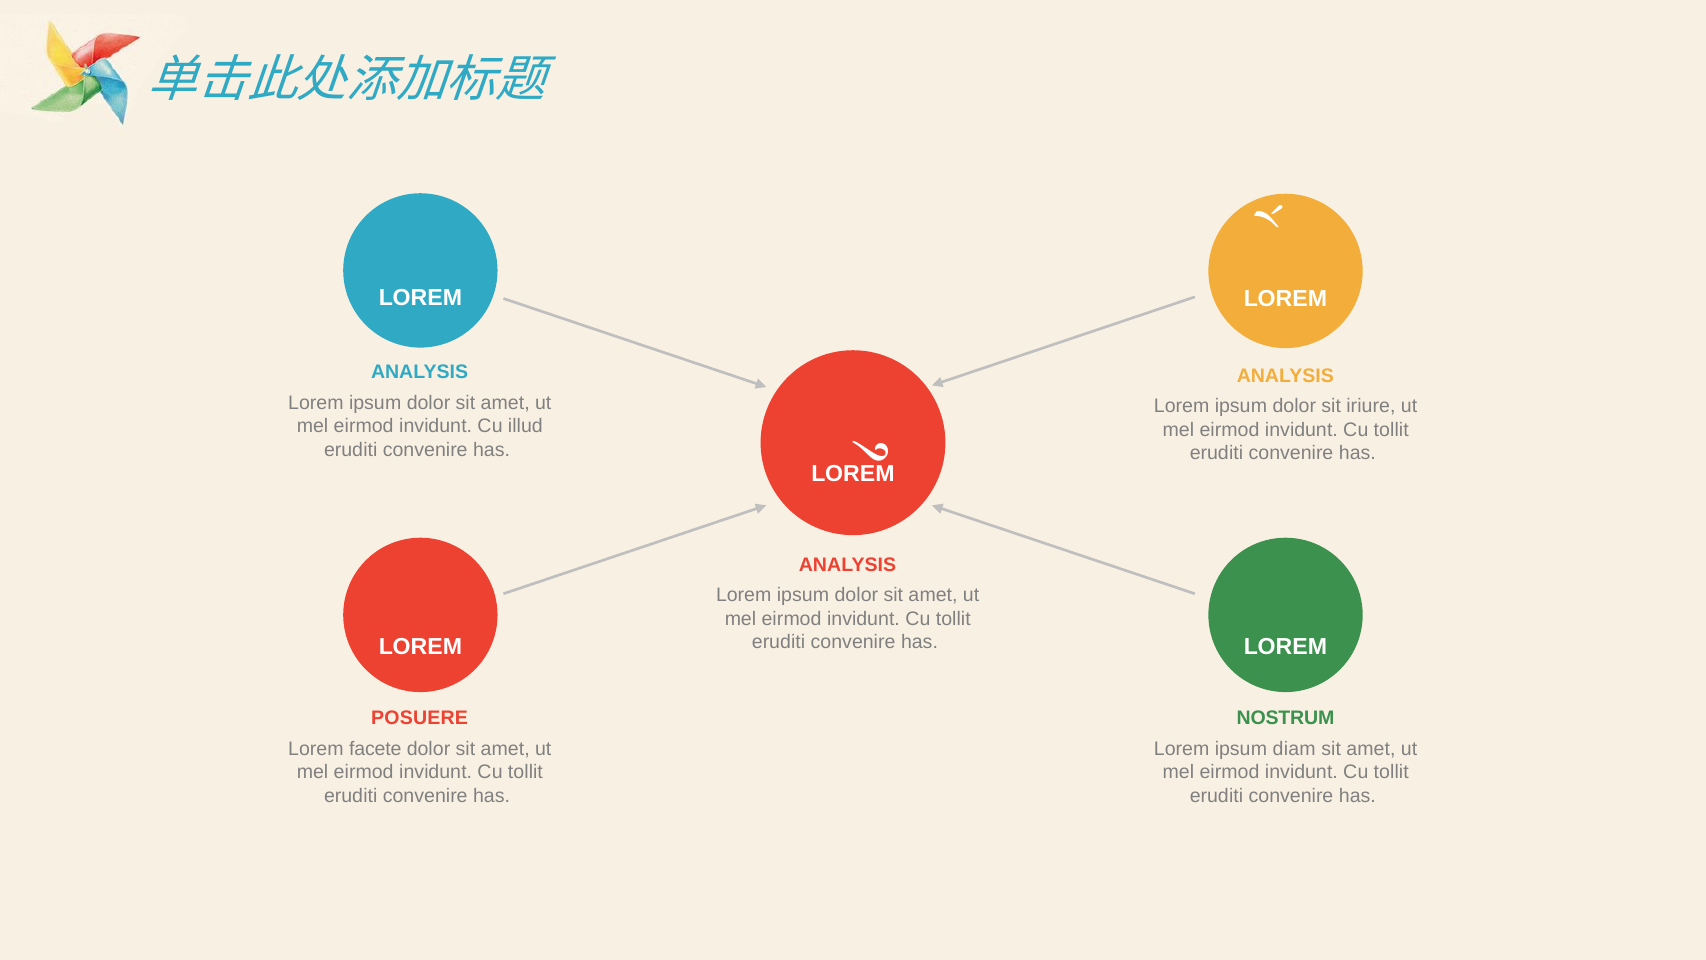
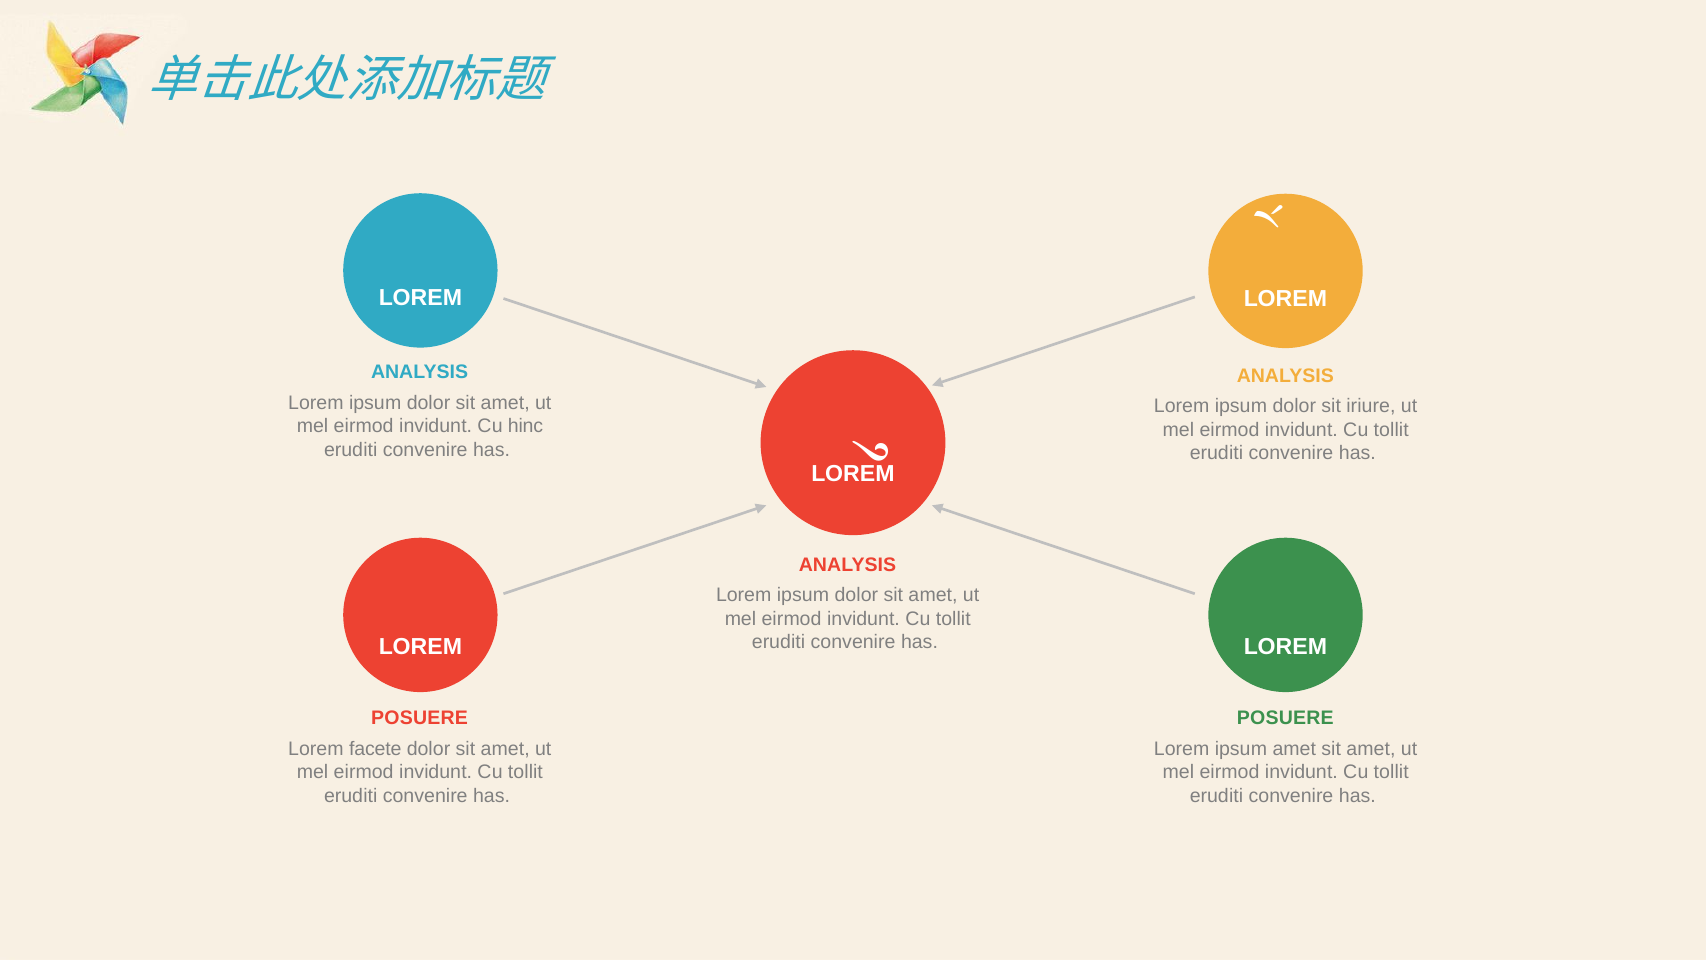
illud: illud -> hinc
NOSTRUM at (1286, 718): NOSTRUM -> POSUERE
ipsum diam: diam -> amet
